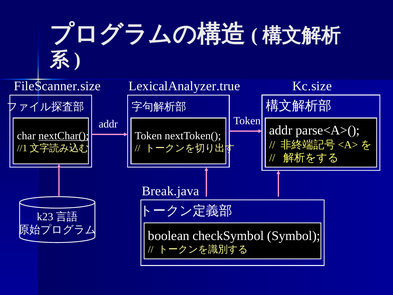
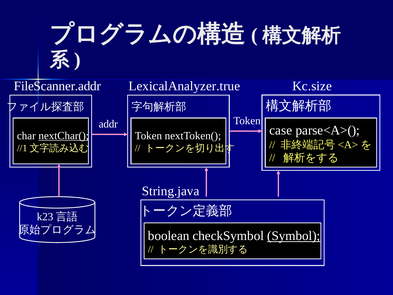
FileScanner.size: FileScanner.size -> FileScanner.addr
addr at (281, 130): addr -> case
Break.java: Break.java -> String.java
Symbol underline: none -> present
